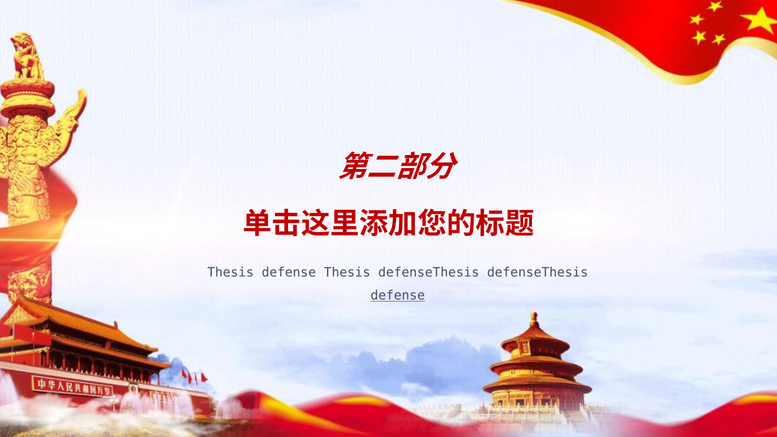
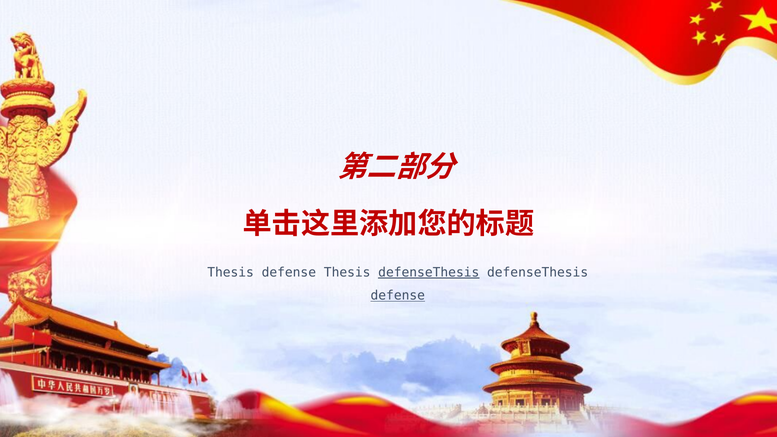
defenseThesis at (429, 272) underline: none -> present
